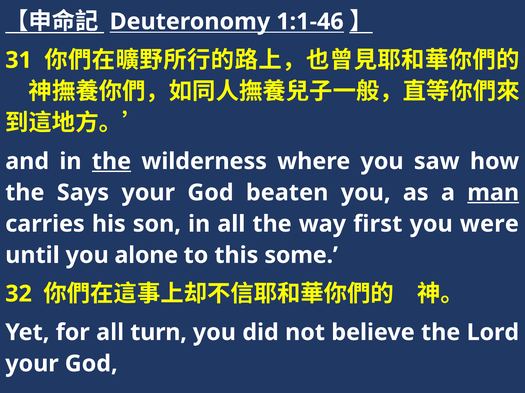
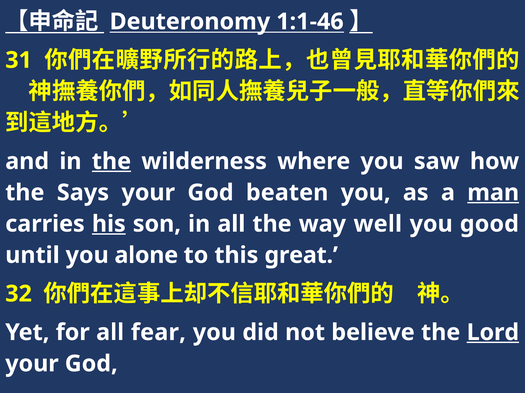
his underline: none -> present
first: first -> well
were: were -> good
some: some -> great
turn: turn -> fear
Lord underline: none -> present
